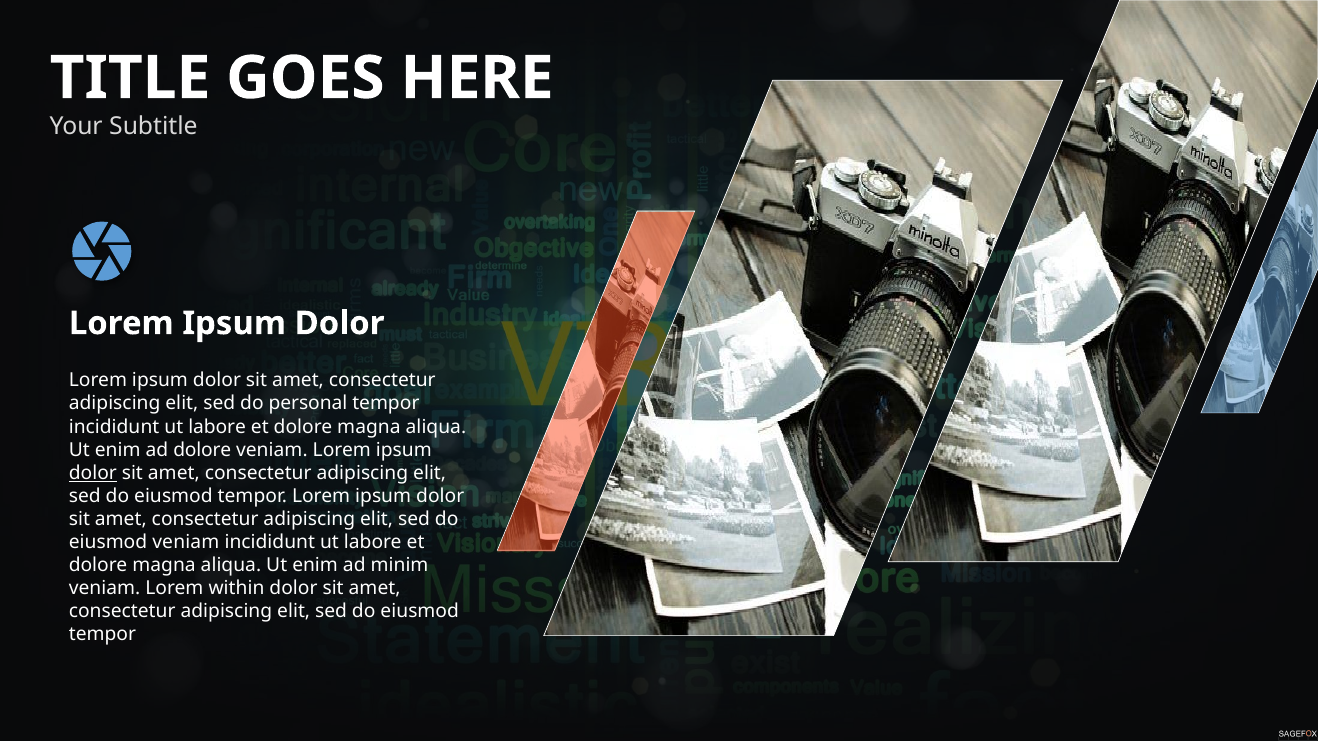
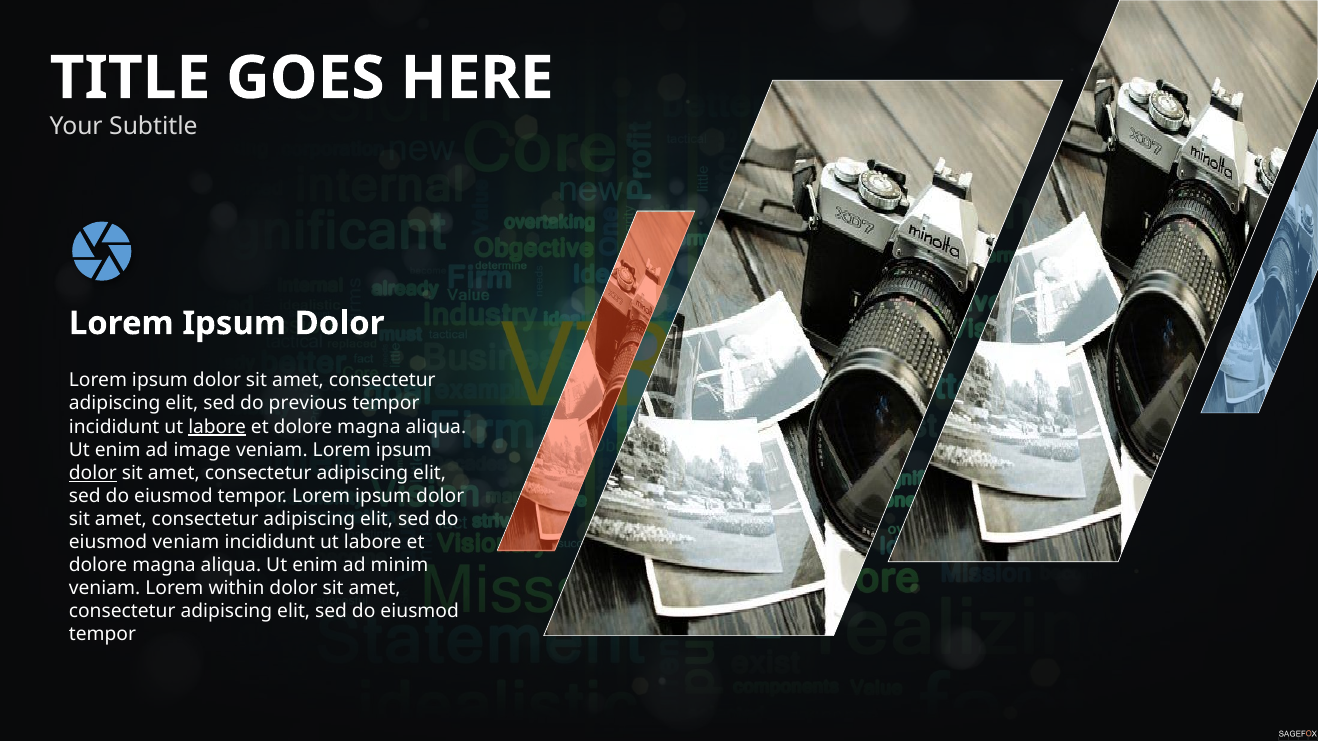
personal: personal -> previous
labore at (217, 427) underline: none -> present
ad dolore: dolore -> image
